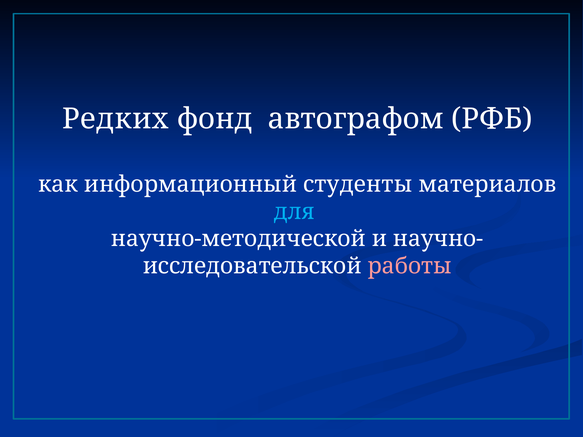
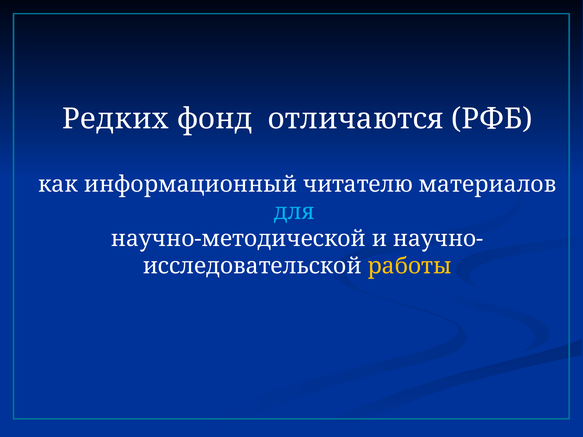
автографом: автографом -> отличаются
студенты: студенты -> читателю
работы colour: pink -> yellow
